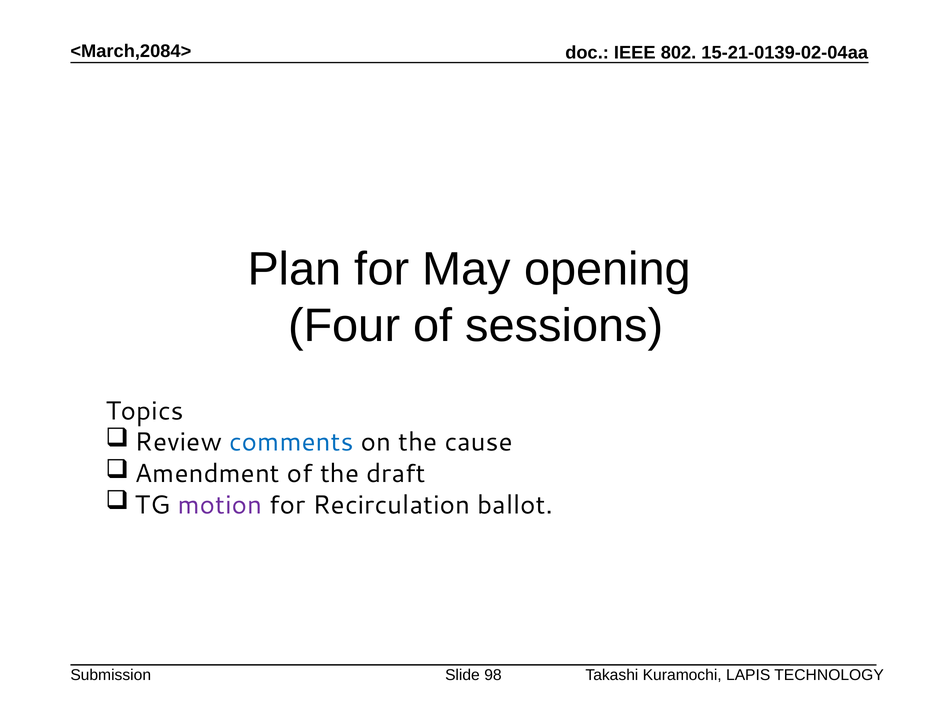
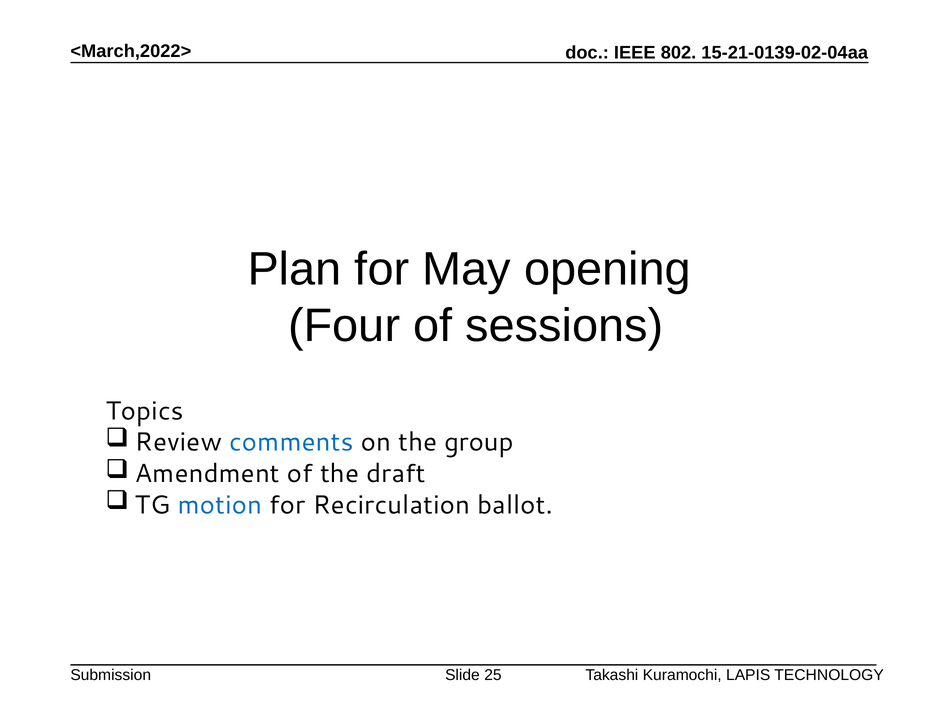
<March,2084>: <March,2084> -> <March,2022>
cause: cause -> group
motion colour: purple -> blue
98: 98 -> 25
